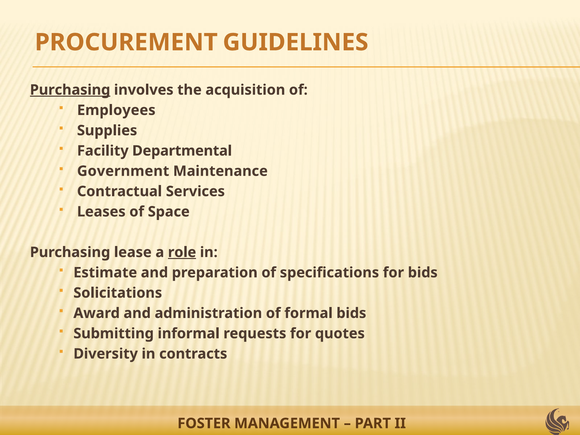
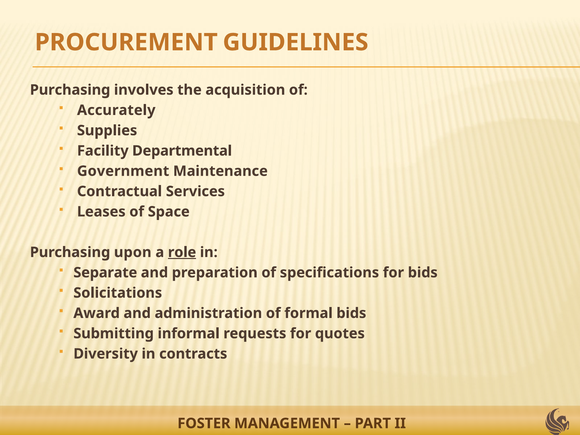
Purchasing at (70, 90) underline: present -> none
Employees: Employees -> Accurately
lease: lease -> upon
Estimate: Estimate -> Separate
